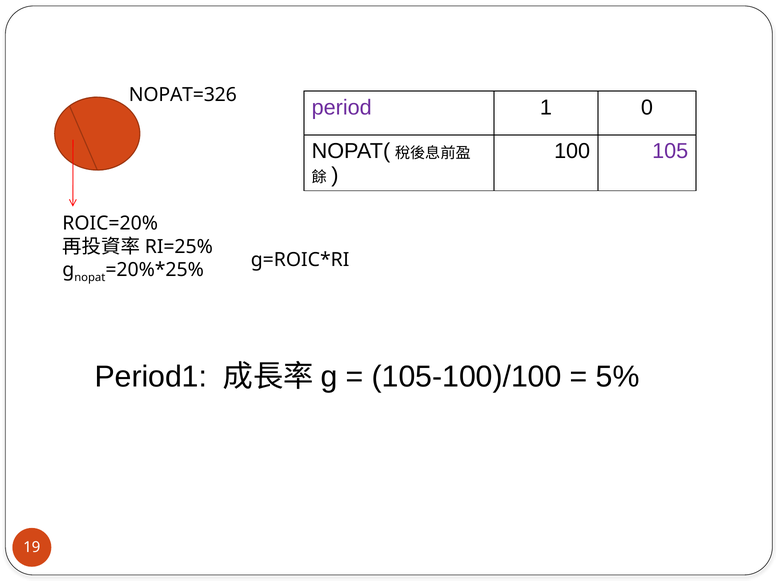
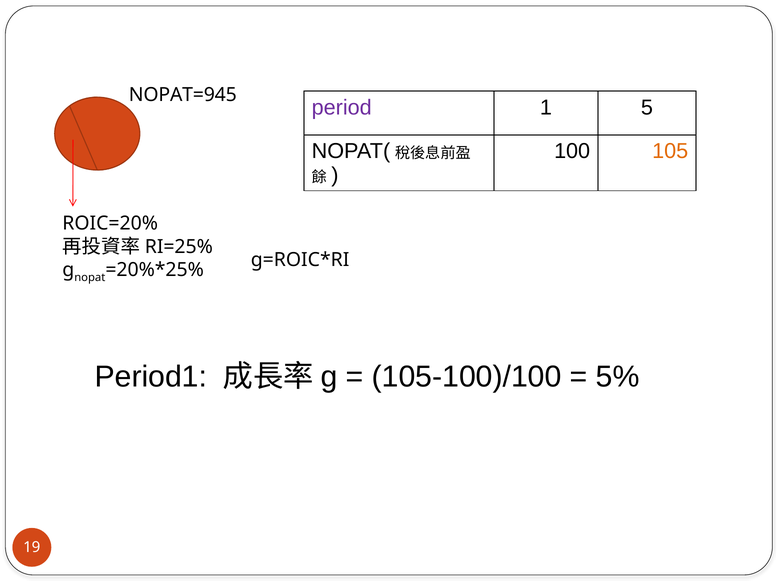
NOPAT=326: NOPAT=326 -> NOPAT=945
0: 0 -> 5
105 colour: purple -> orange
